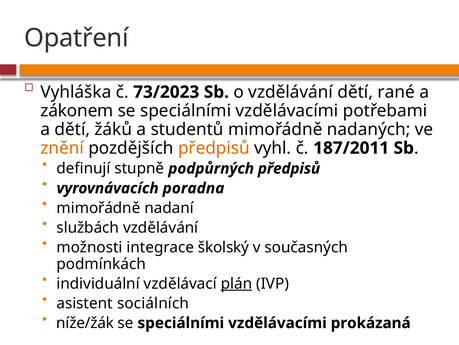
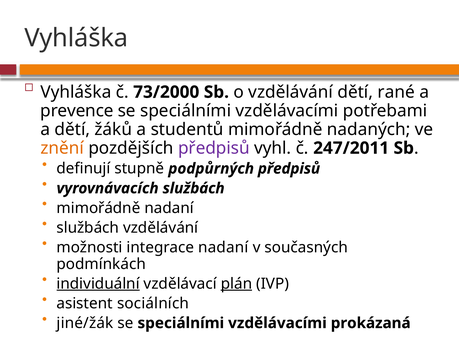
Opatření at (76, 38): Opatření -> Vyhláška
73/2023: 73/2023 -> 73/2000
zákonem: zákonem -> prevence
předpisů at (214, 148) colour: orange -> purple
187/2011: 187/2011 -> 247/2011
vyrovnávacích poradna: poradna -> službách
integrace školský: školský -> nadaní
individuální underline: none -> present
níže/žák: níže/žák -> jiné/žák
